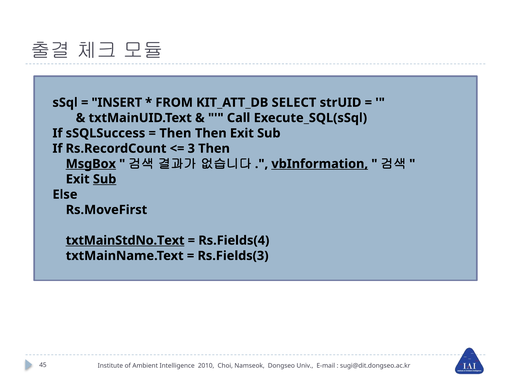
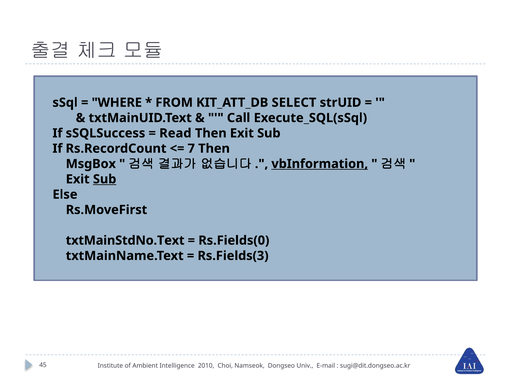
INSERT: INSERT -> WHERE
Then at (175, 133): Then -> Read
3: 3 -> 7
MsgBox underline: present -> none
txtMainStdNo.Text underline: present -> none
Rs.Fields(4: Rs.Fields(4 -> Rs.Fields(0
